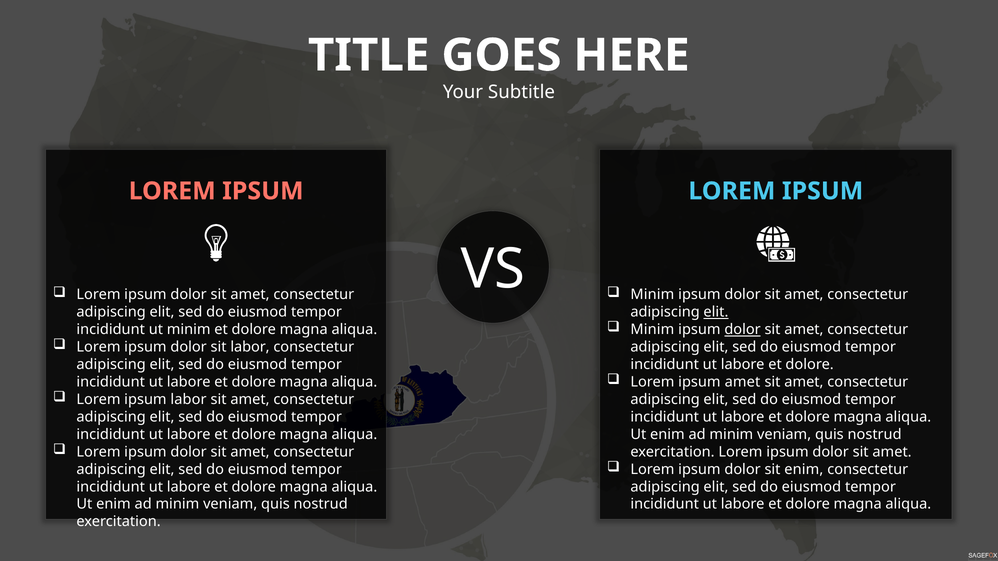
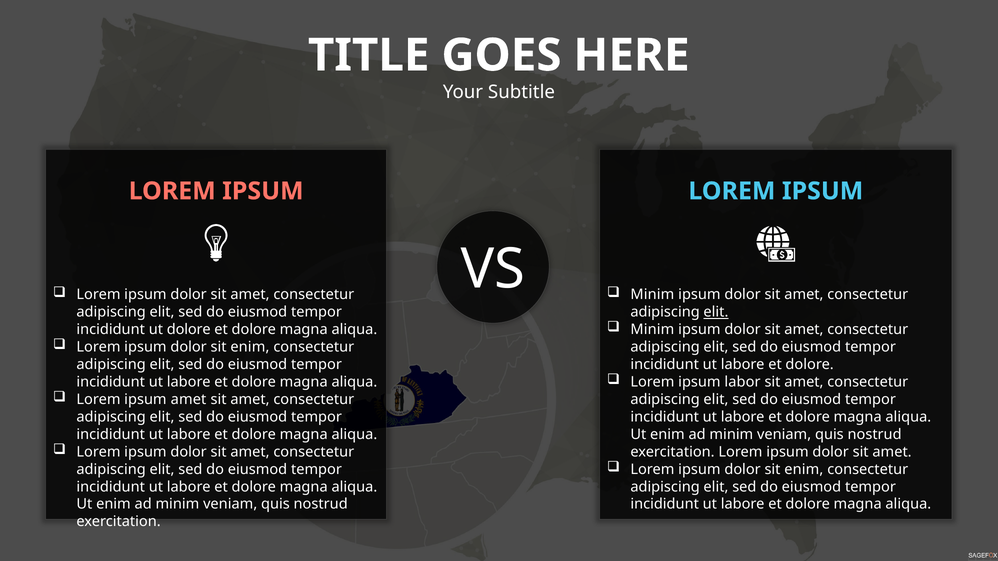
dolor at (743, 330) underline: present -> none
ut minim: minim -> dolore
labor at (250, 347): labor -> enim
ipsum amet: amet -> labor
ipsum labor: labor -> amet
